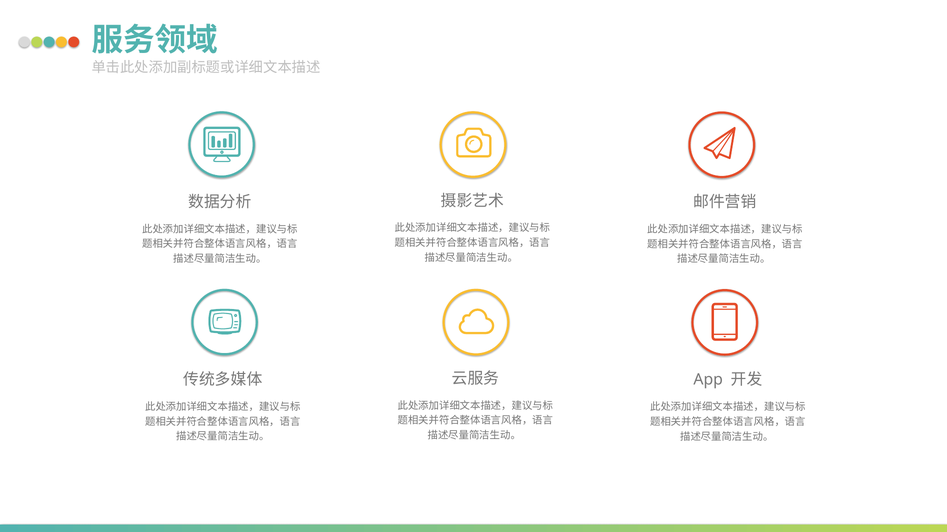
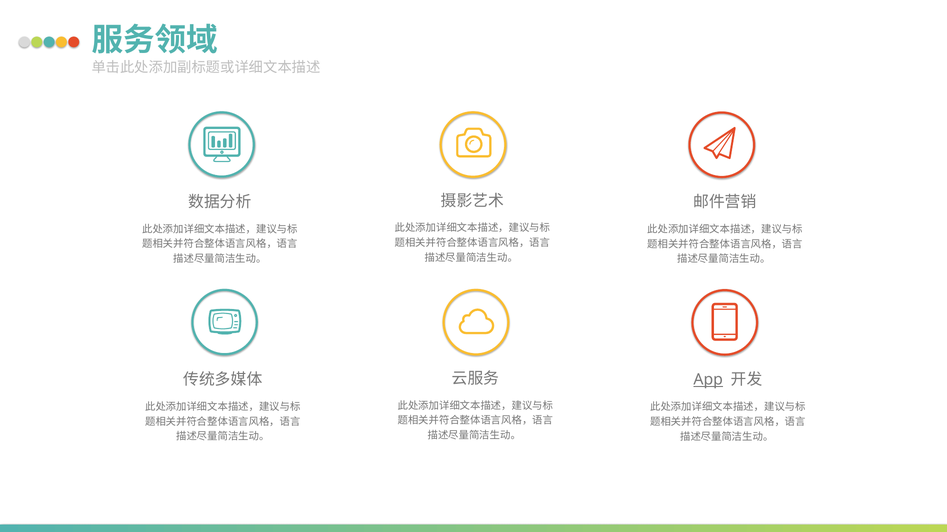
App underline: none -> present
